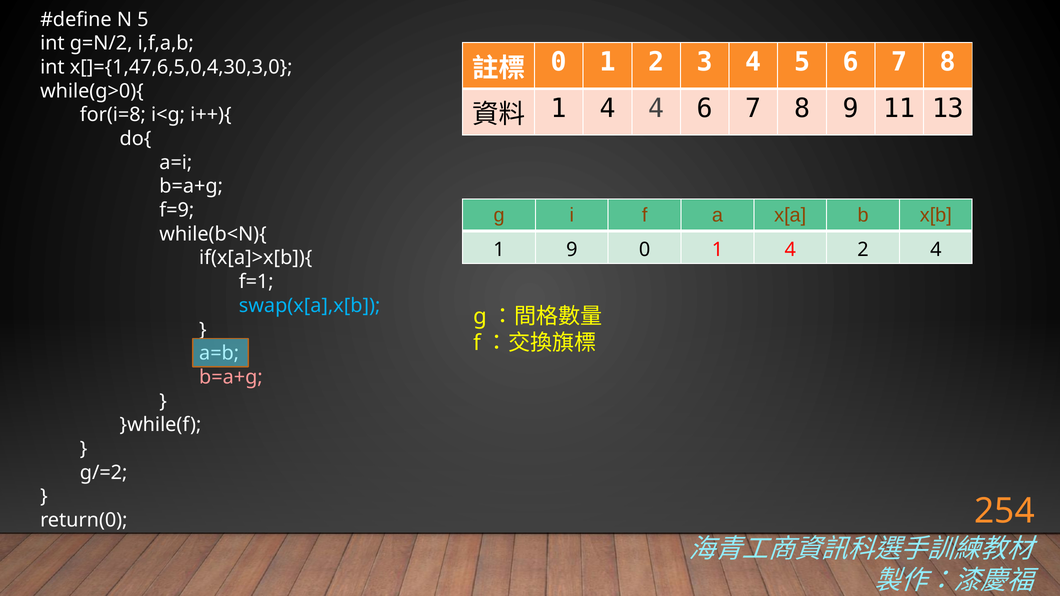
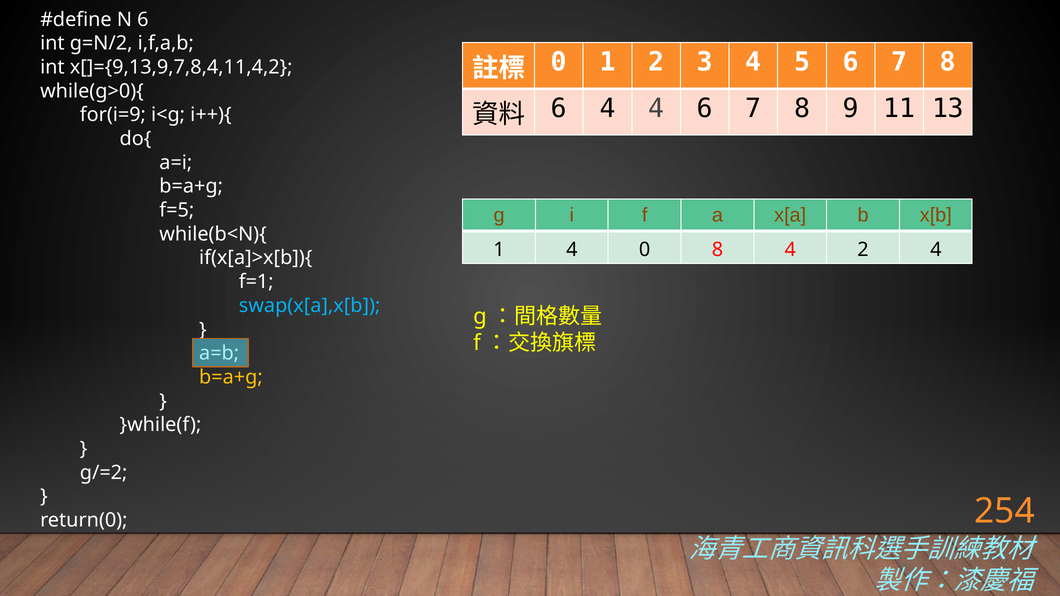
N 5: 5 -> 6
x[]={1,47,6,5,0,4,30,3,0: x[]={1,47,6,5,0,4,30,3,0 -> x[]={9,13,9,7,8,4,11,4,2
1 at (559, 109): 1 -> 6
for(i=8: for(i=8 -> for(i=9
f=9: f=9 -> f=5
1 9: 9 -> 4
1 at (717, 250): 1 -> 8
b=a+g at (231, 377) colour: pink -> yellow
